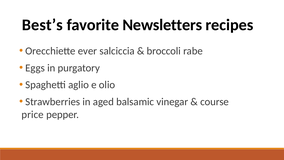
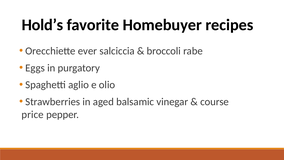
Best’s: Best’s -> Hold’s
Newsletters: Newsletters -> Homebuyer
